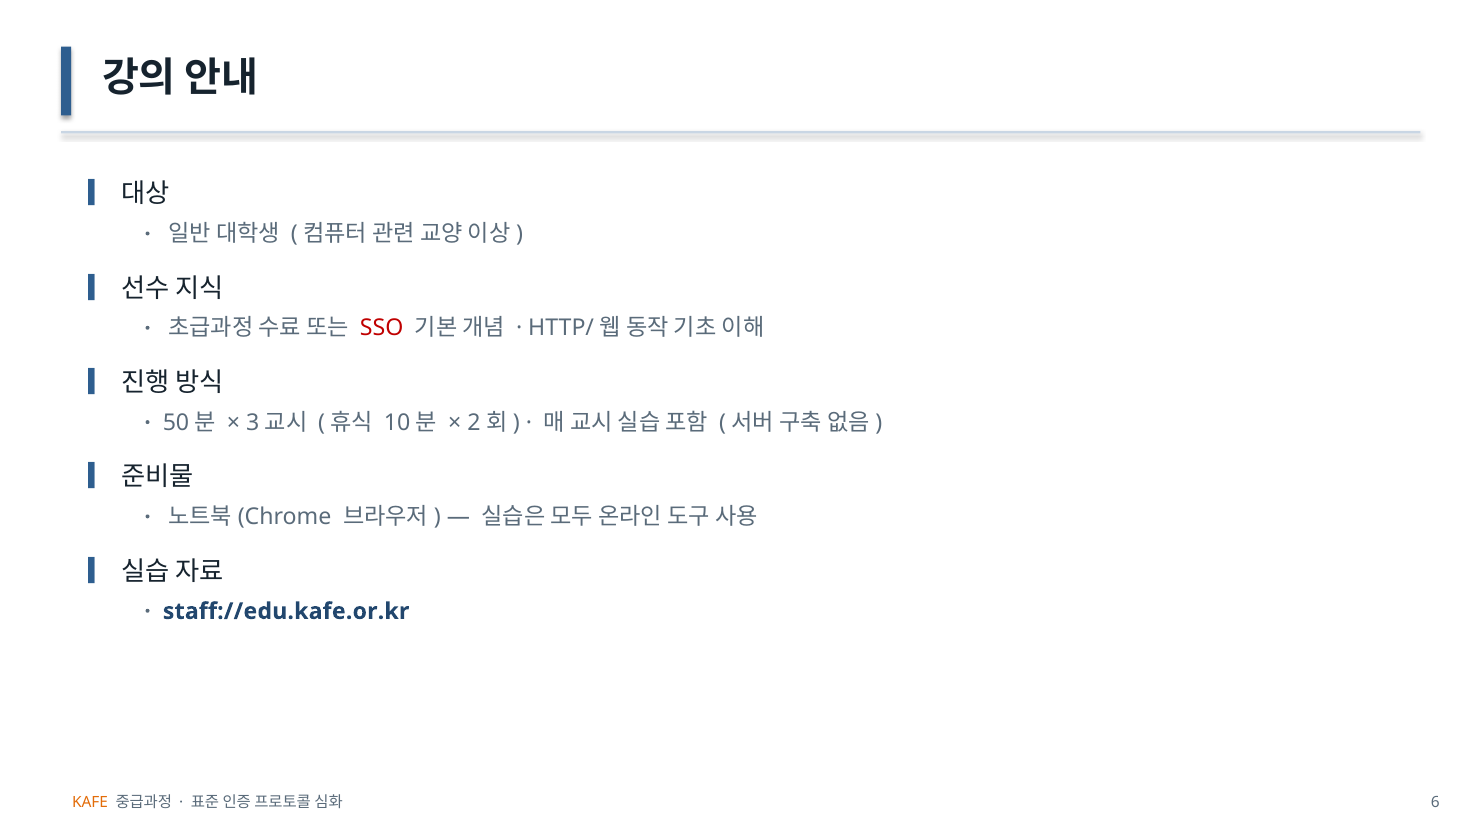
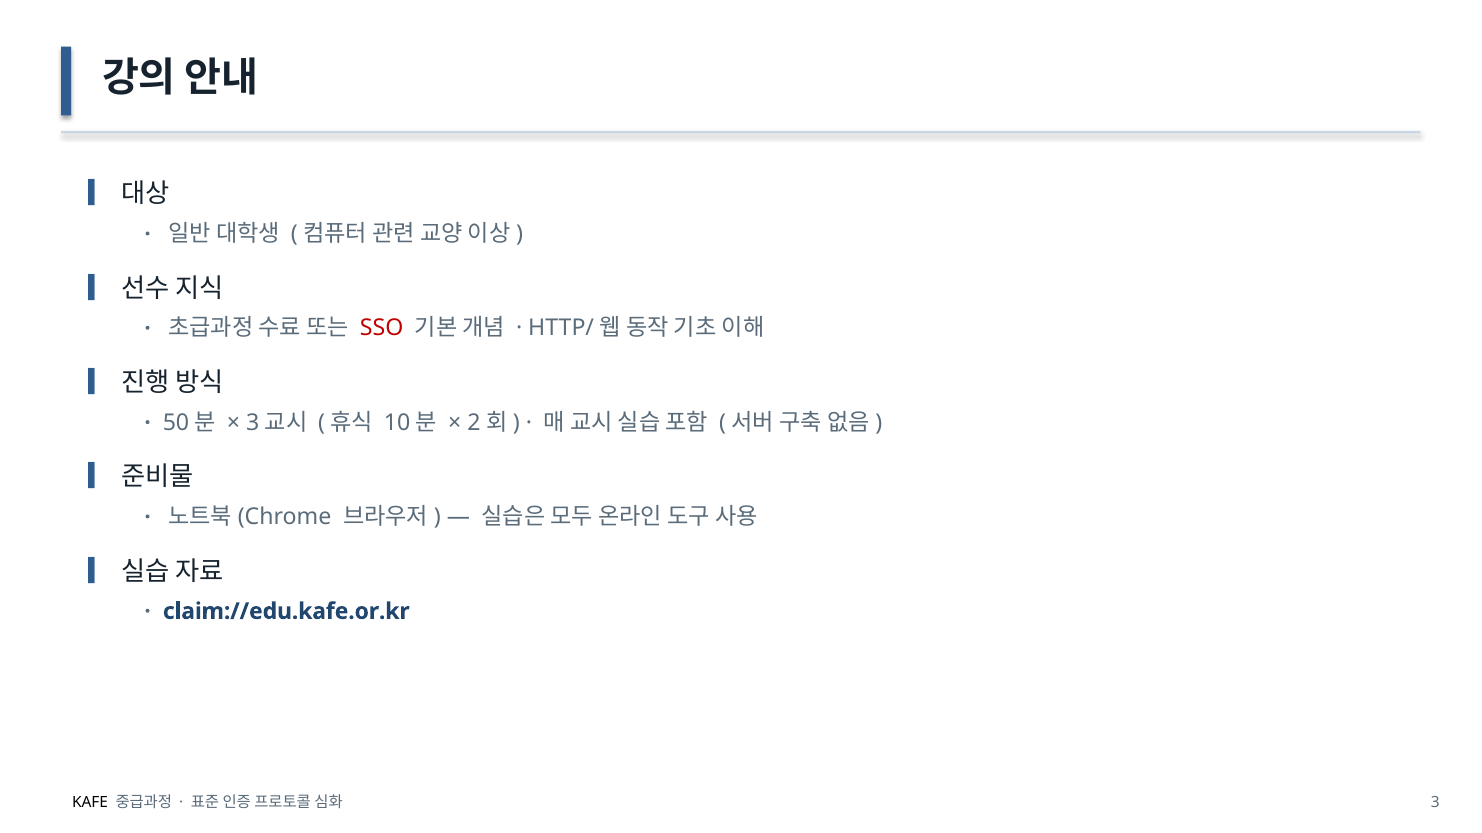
staff://edu.kafe.or.kr: staff://edu.kafe.or.kr -> claim://edu.kafe.or.kr
KAFE colour: orange -> black
6: 6 -> 3
